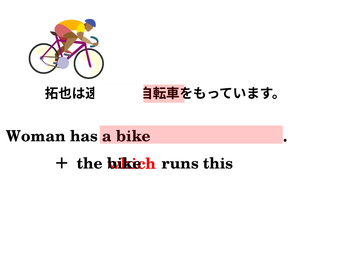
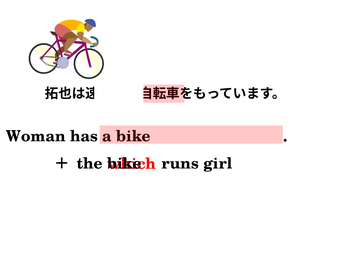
this: this -> girl
